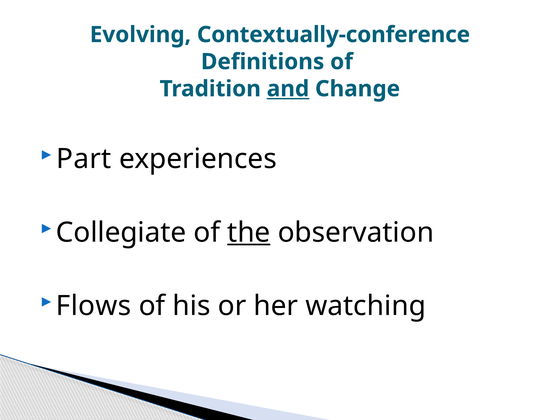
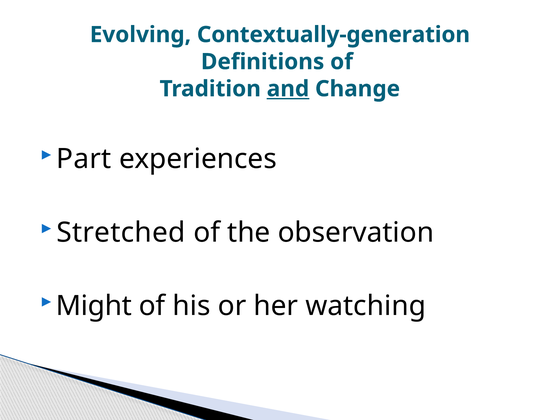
Contextually-conference: Contextually-conference -> Contextually-generation
Collegiate: Collegiate -> Stretched
the underline: present -> none
Flows: Flows -> Might
